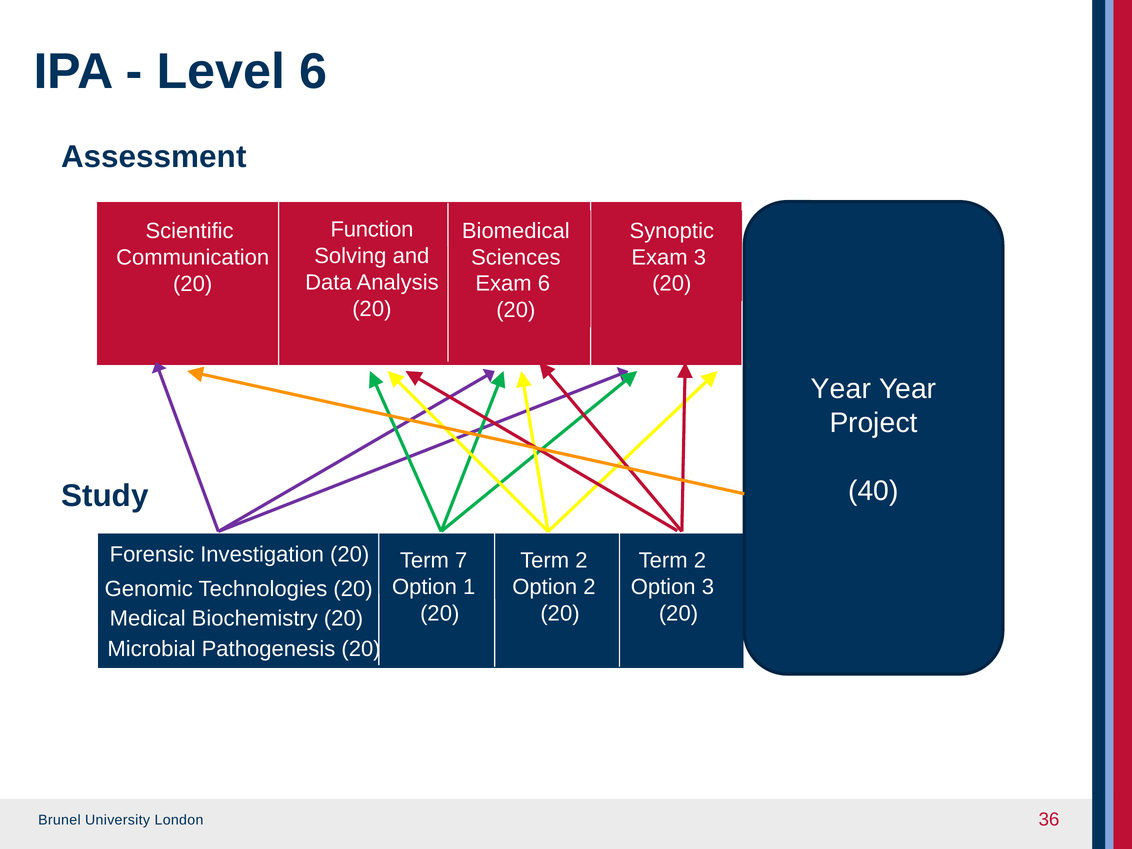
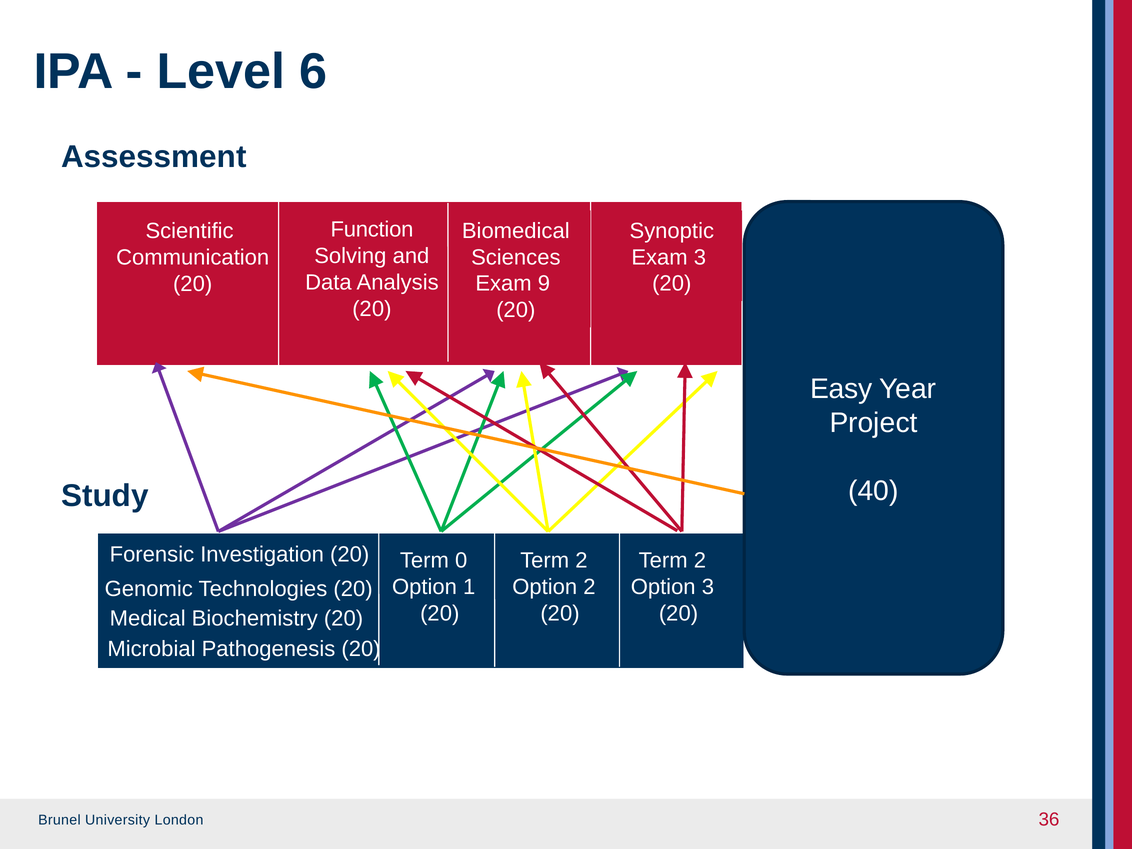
Exam 6: 6 -> 9
Year at (841, 389): Year -> Easy
7: 7 -> 0
